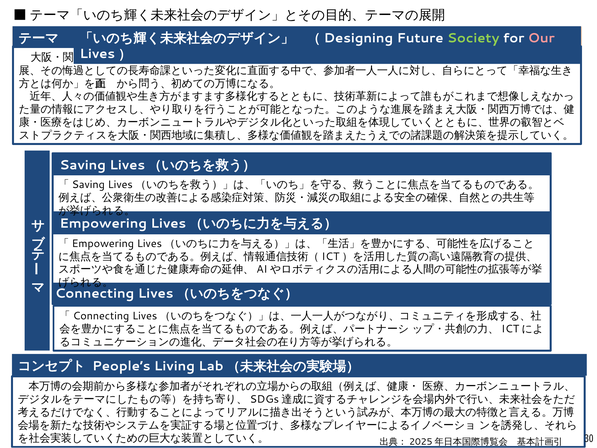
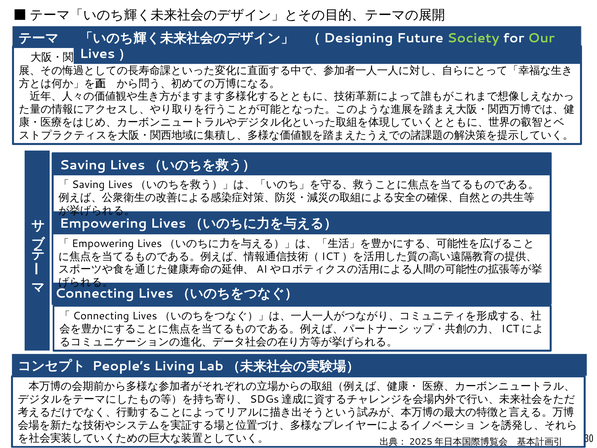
Our colour: pink -> light green
